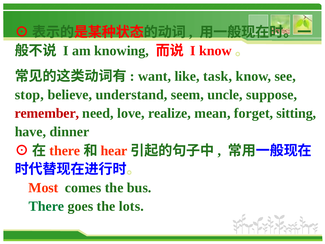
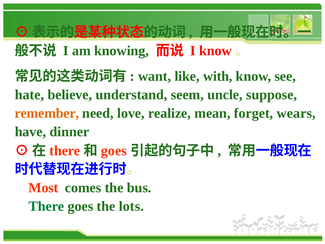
task: task -> with
stop: stop -> hate
remember colour: red -> orange
sitting: sitting -> wears
hear at (114, 151): hear -> goes
